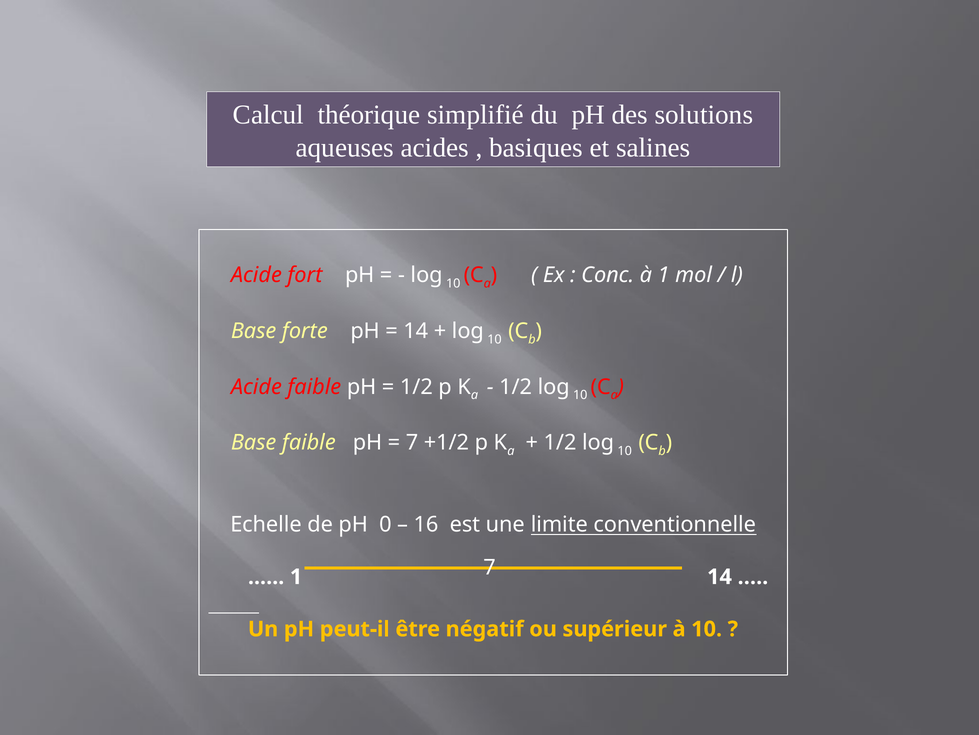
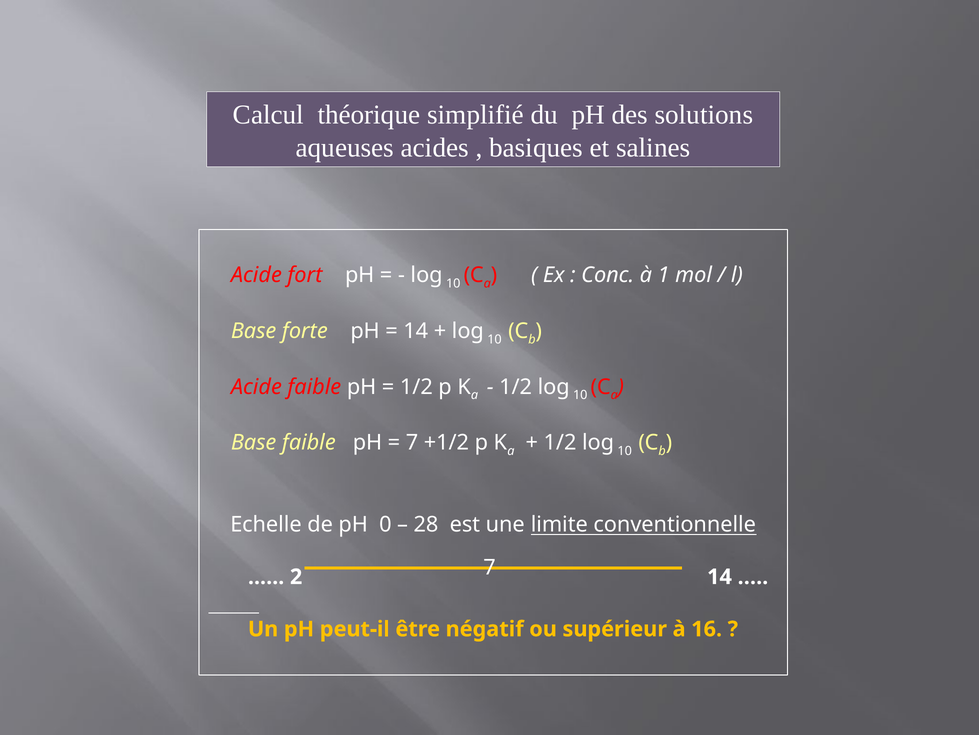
16: 16 -> 28
1 at (296, 576): 1 -> 2
à 10: 10 -> 16
